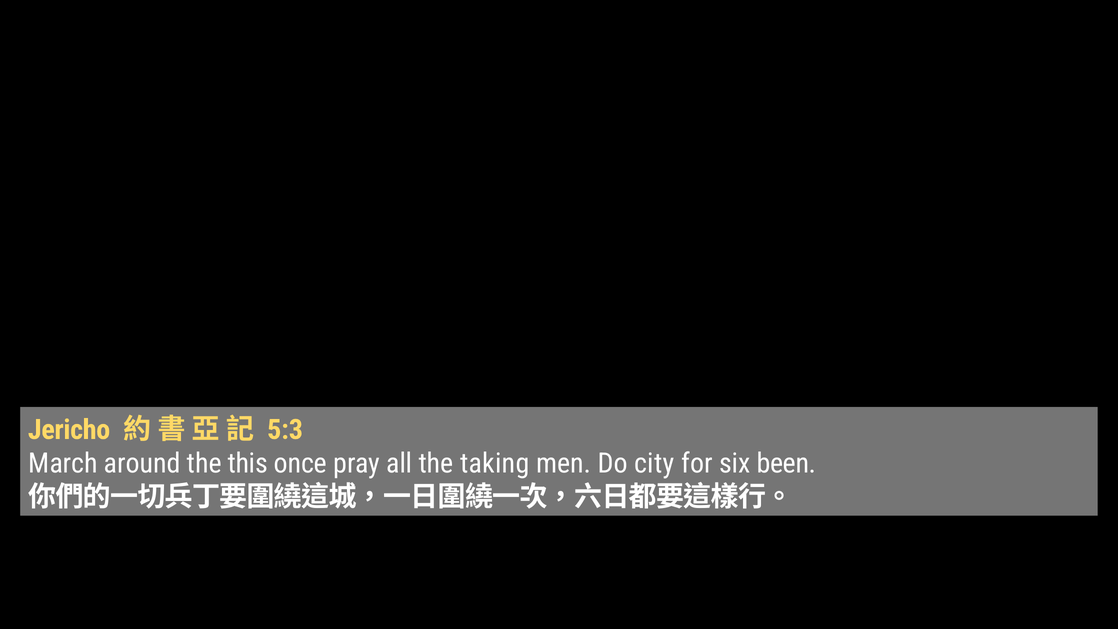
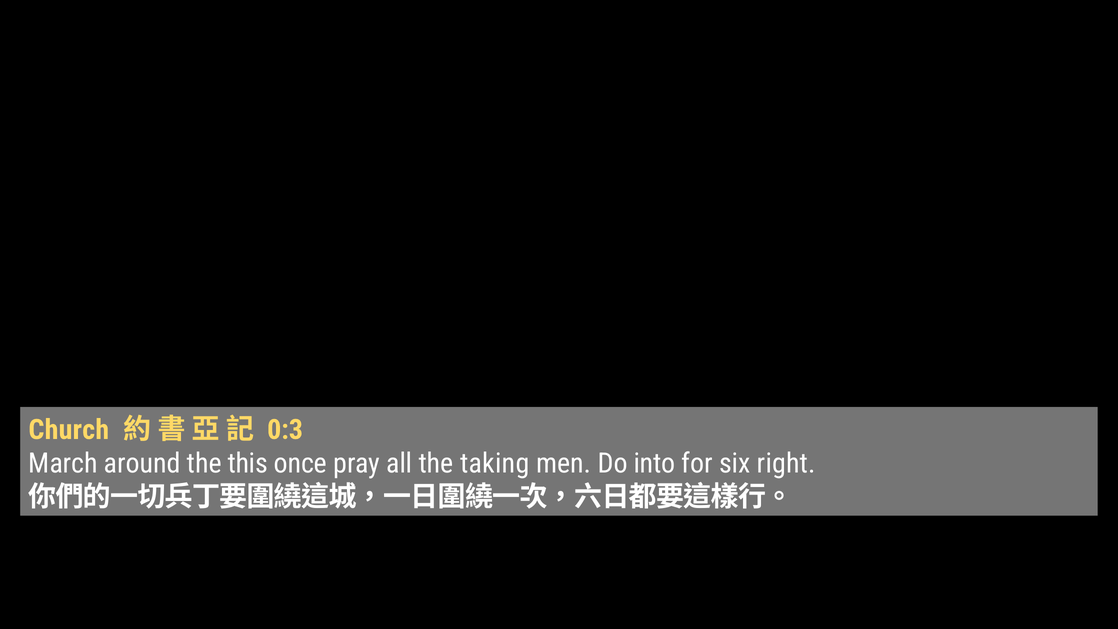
Jericho: Jericho -> Church
5:3: 5:3 -> 0:3
city: city -> into
been: been -> right
